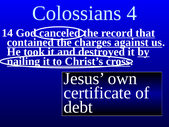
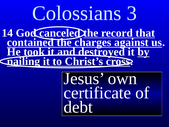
4: 4 -> 3
